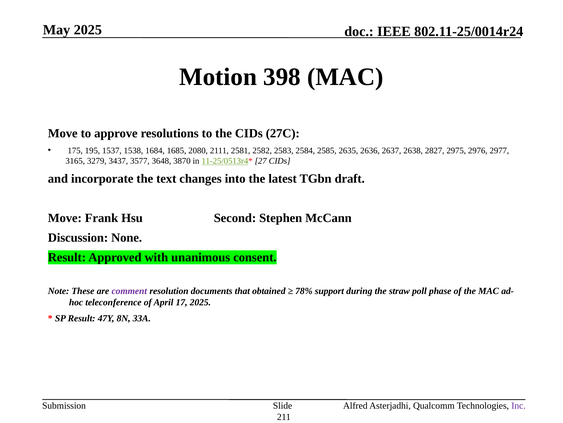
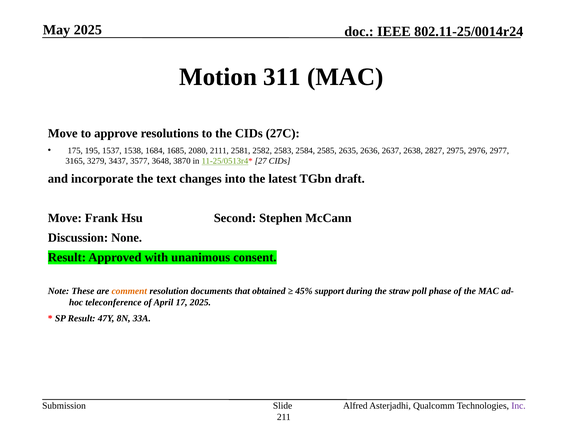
398: 398 -> 311
comment colour: purple -> orange
78%: 78% -> 45%
